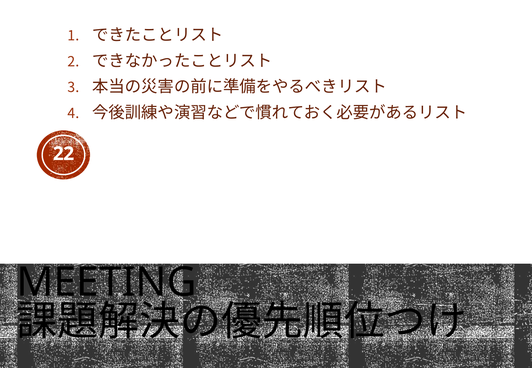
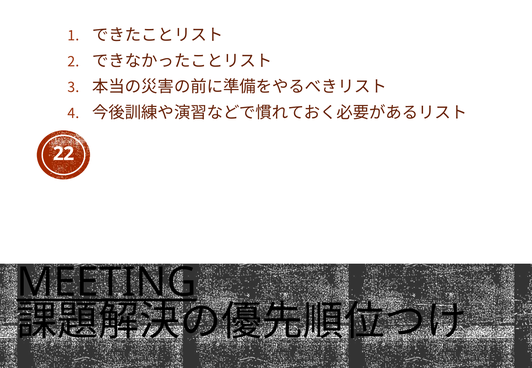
MEETING underline: none -> present
